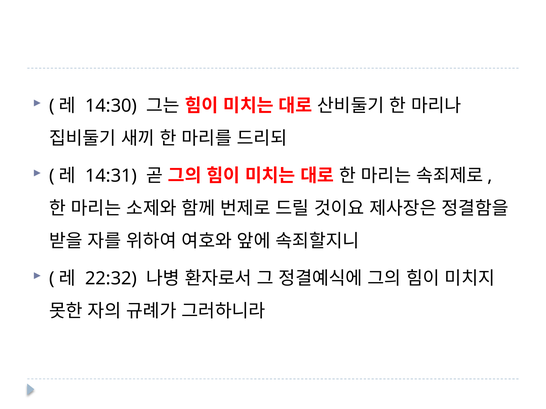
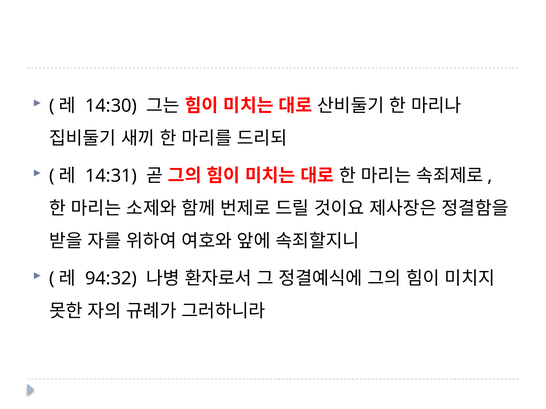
22:32: 22:32 -> 94:32
